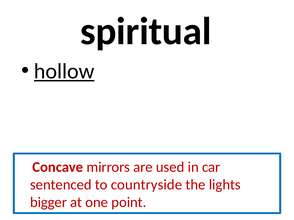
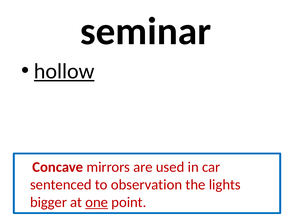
spiritual: spiritual -> seminar
countryside: countryside -> observation
one underline: none -> present
